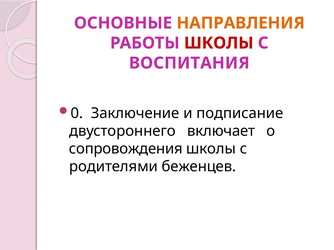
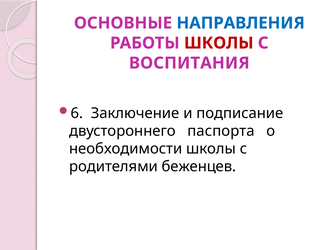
НАПРАВЛЕНИЯ colour: orange -> blue
0: 0 -> 6
включает: включает -> паспорта
сопровождения: сопровождения -> необходимости
